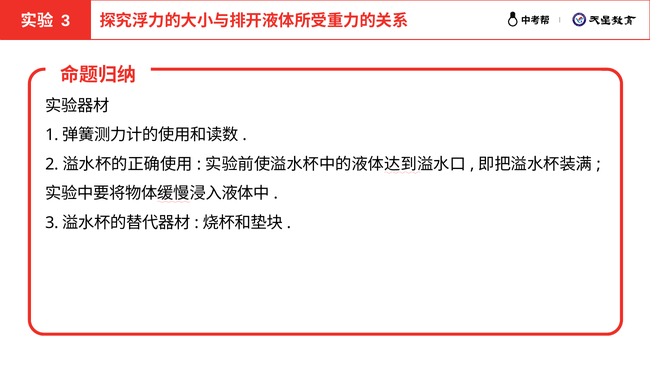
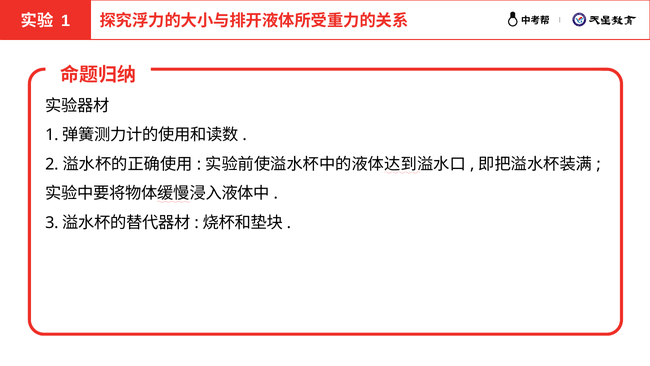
3 at (66, 21): 3 -> 1
